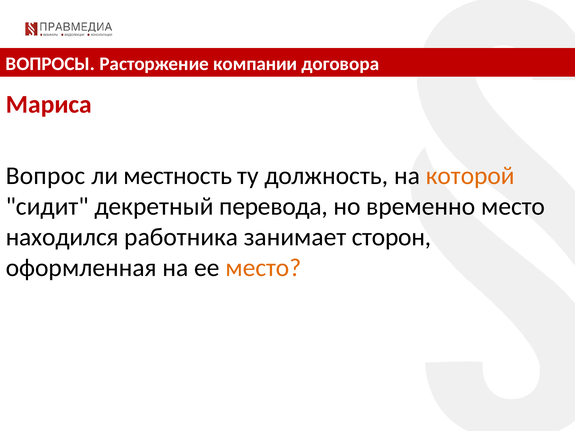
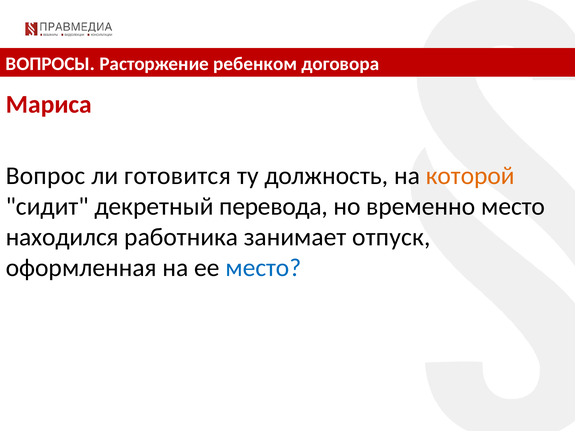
компании: компании -> ребенком
местность: местность -> готовится
сторон: сторон -> отпуск
место at (263, 268) colour: orange -> blue
